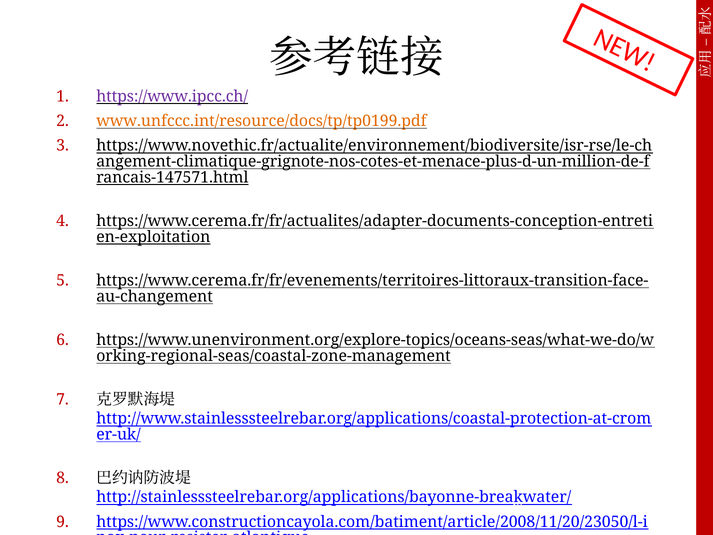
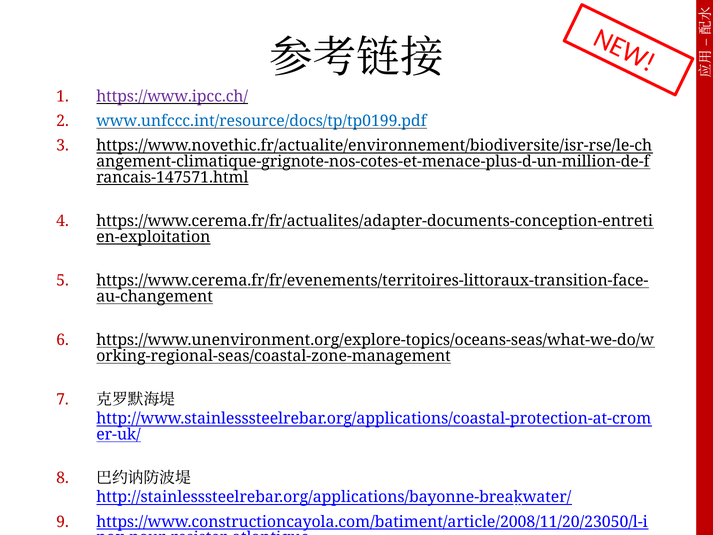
www.unfccc.int/resource/docs/tp/tp0199.pdf colour: orange -> blue
